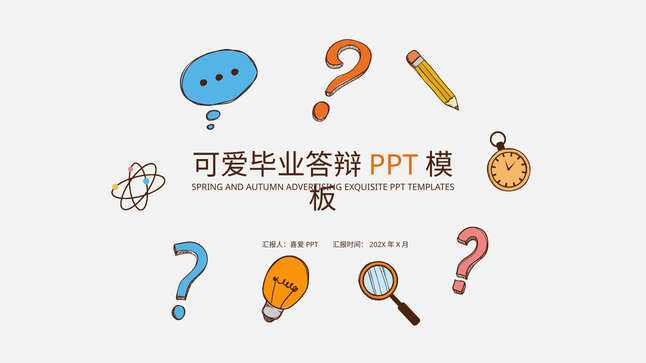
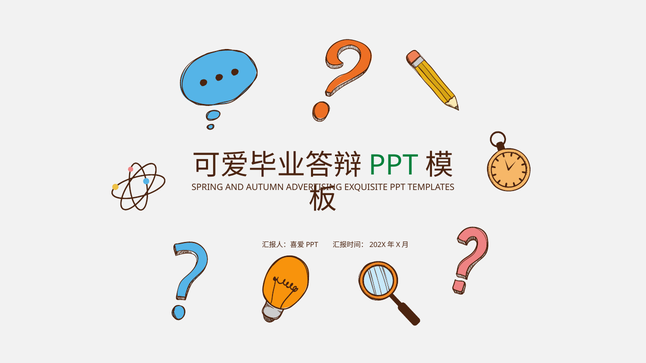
PPT at (394, 165) colour: orange -> green
